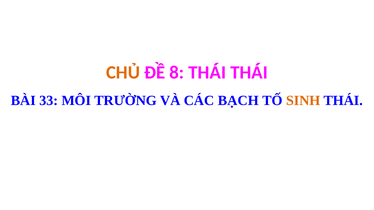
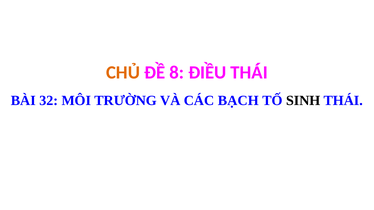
8 THÁI: THÁI -> ĐIỀU
33: 33 -> 32
SINH colour: orange -> black
